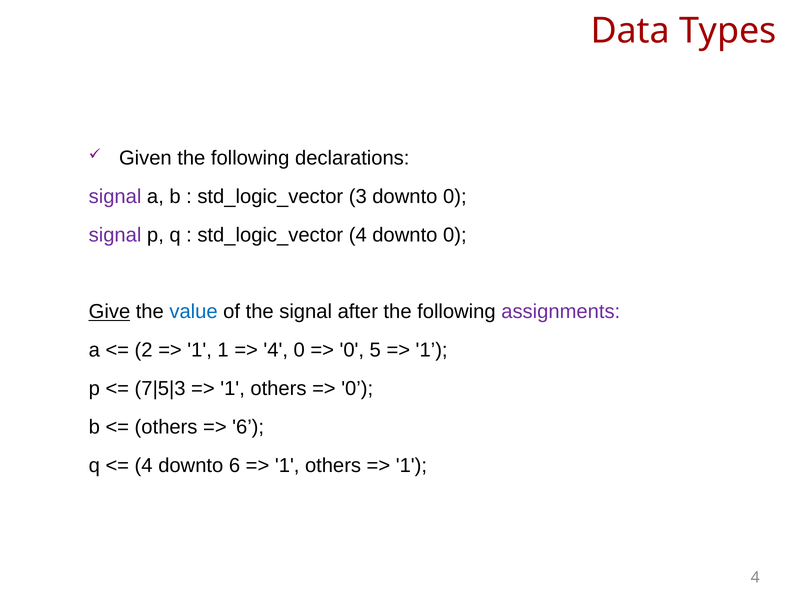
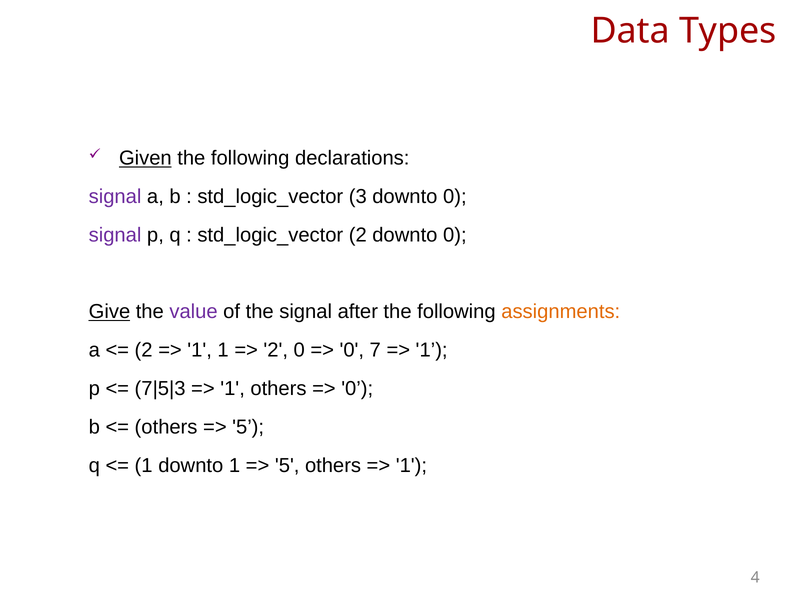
Given underline: none -> present
std_logic_vector 4: 4 -> 2
value colour: blue -> purple
assignments colour: purple -> orange
4 at (276, 350): 4 -> 2
5: 5 -> 7
6 at (248, 427): 6 -> 5
4 at (144, 465): 4 -> 1
downto 6: 6 -> 1
1 at (287, 465): 1 -> 5
